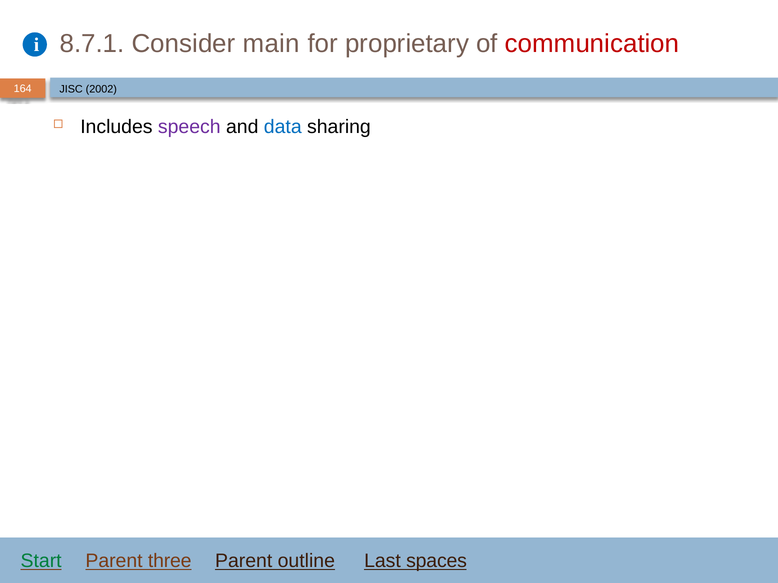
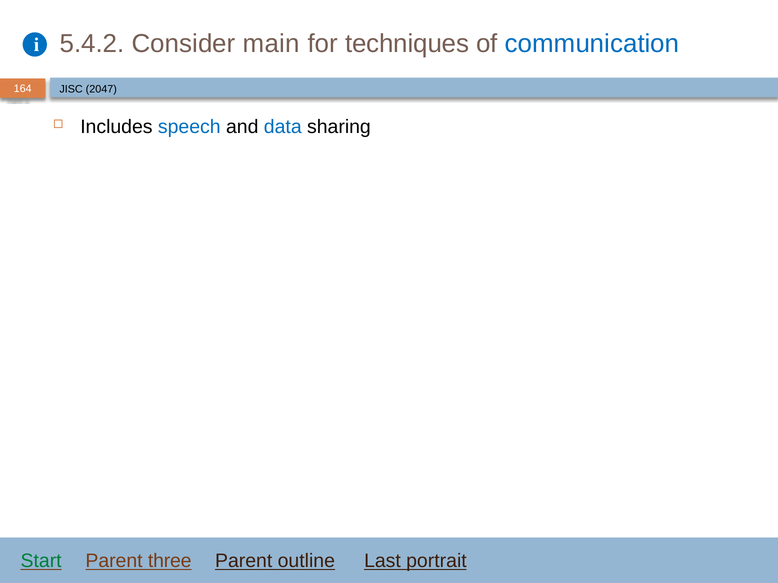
8.7.1: 8.7.1 -> 5.4.2
proprietary: proprietary -> techniques
communication colour: red -> blue
2002: 2002 -> 2047
speech colour: purple -> blue
spaces: spaces -> portrait
